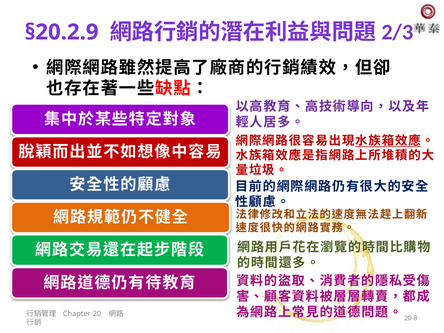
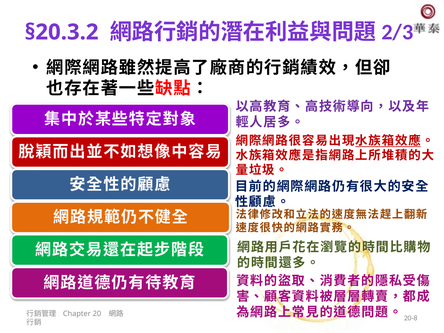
§20.2.9: §20.2.9 -> §20.3.2
